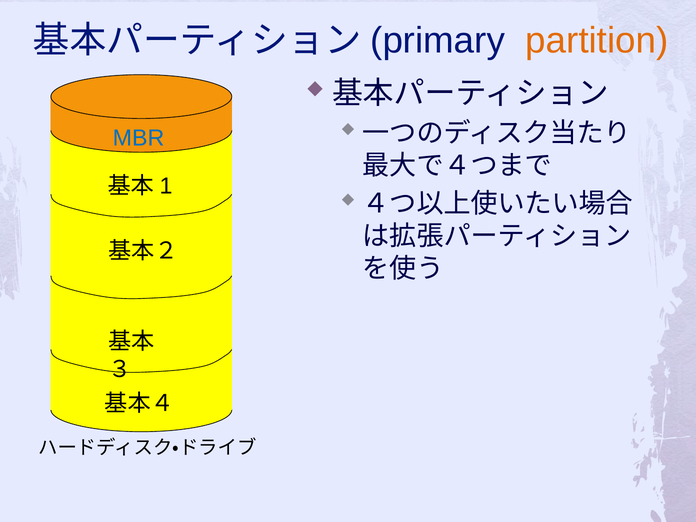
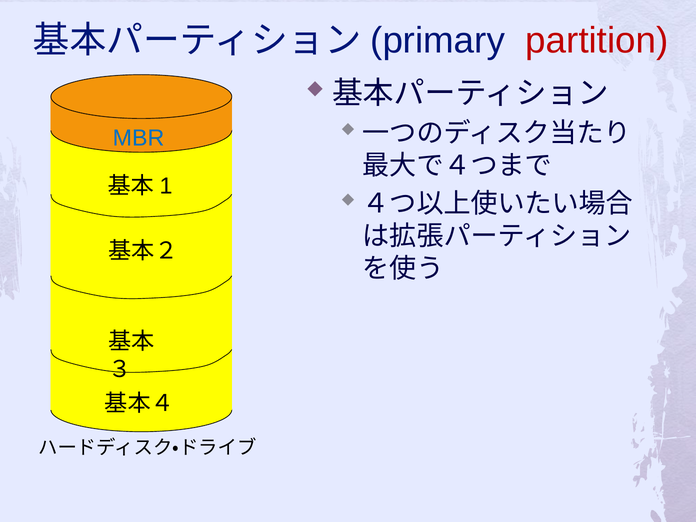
partition colour: orange -> red
